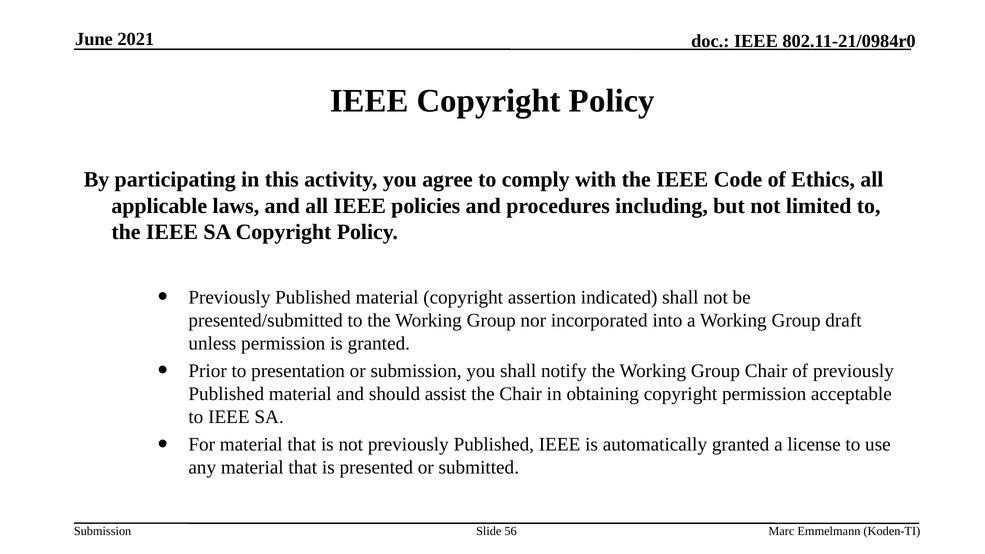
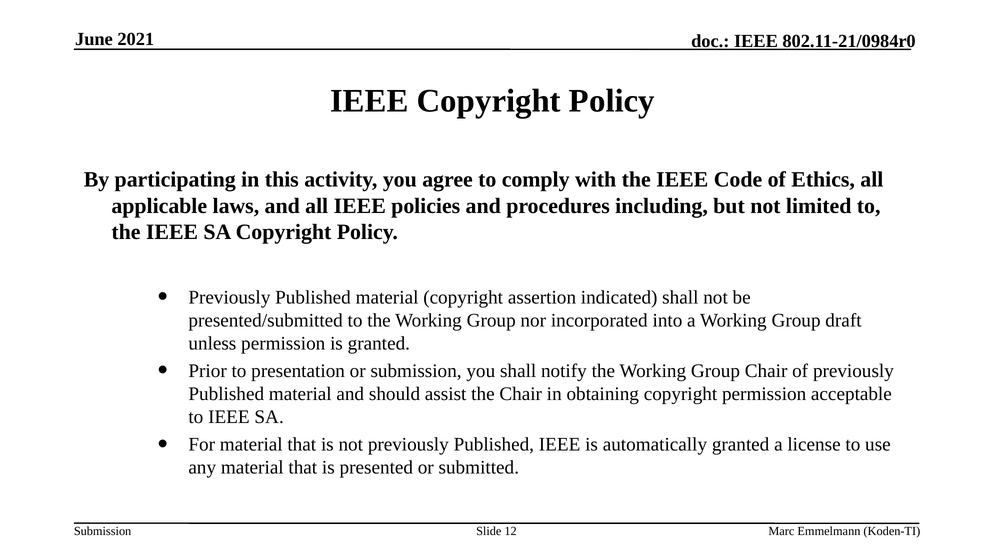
56: 56 -> 12
